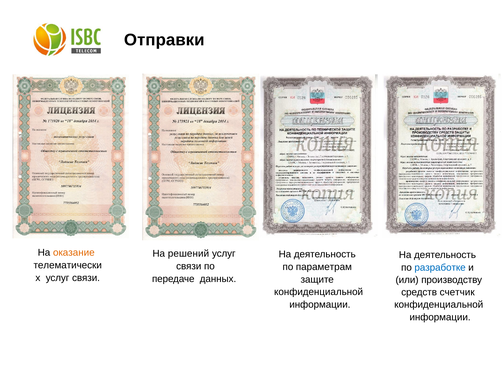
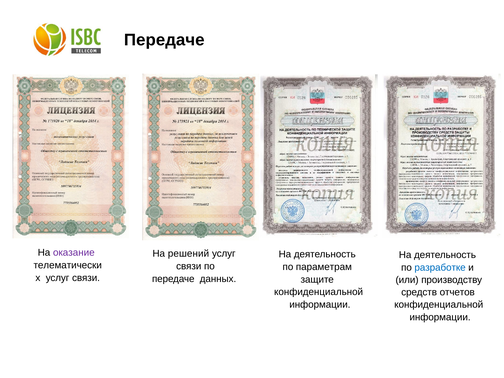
Отправки at (164, 40): Отправки -> Передаче
оказание colour: orange -> purple
счетчик: счетчик -> отчетов
